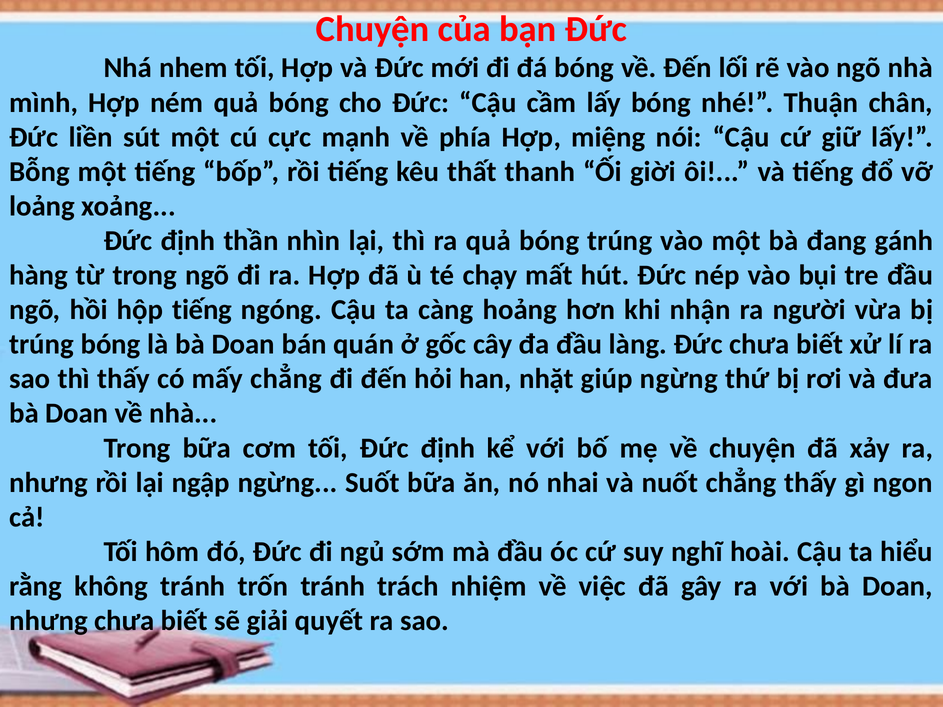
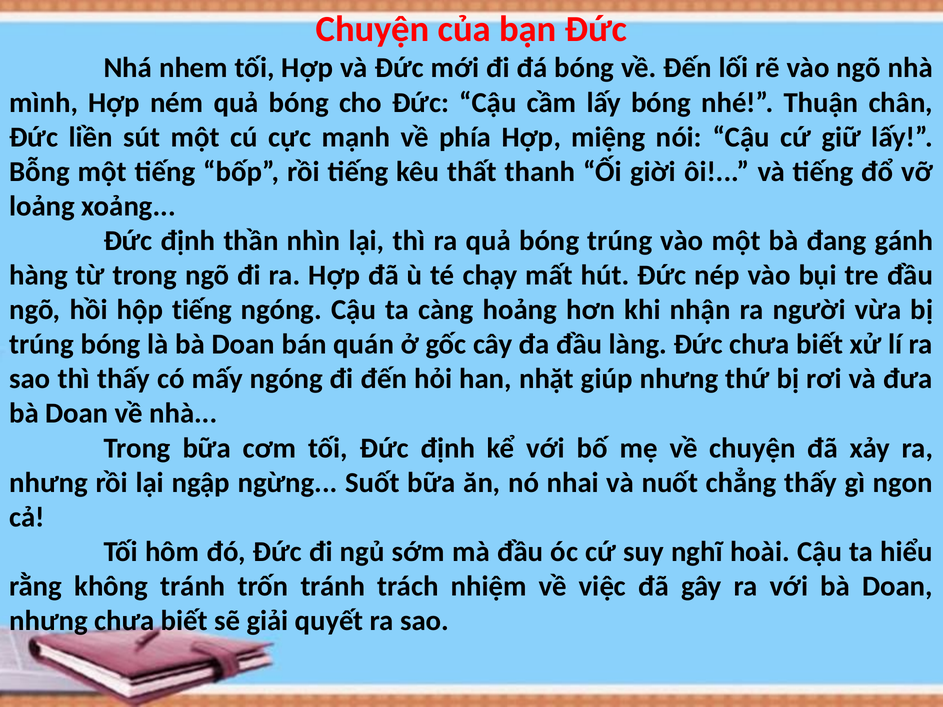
mấy chẳng: chẳng -> ngóng
giúp ngừng: ngừng -> nhưng
